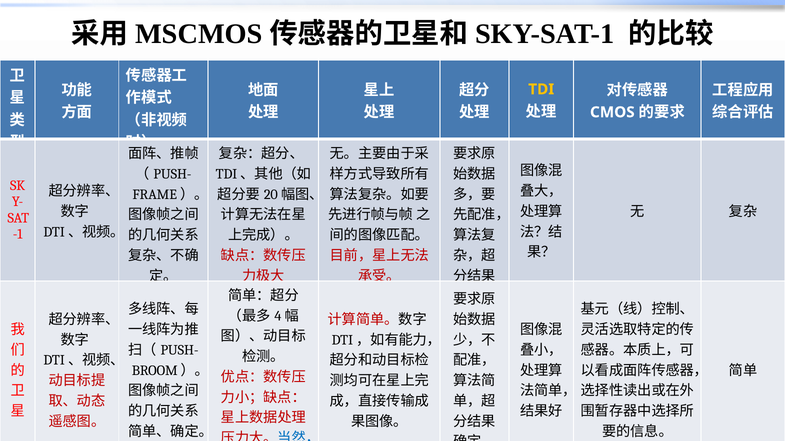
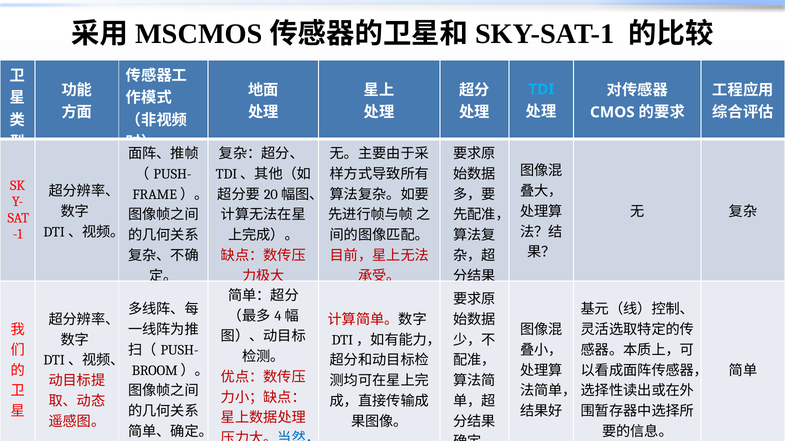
TDI colour: yellow -> light blue
